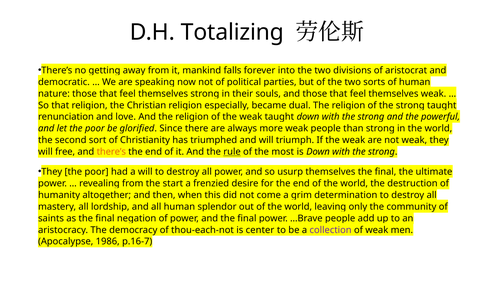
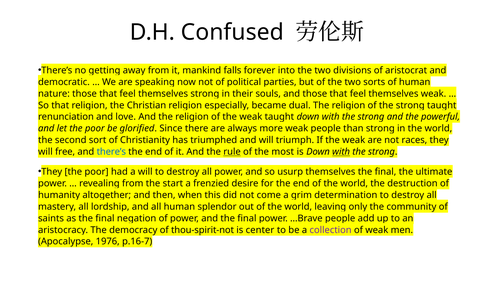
Totalizing: Totalizing -> Confused
weak at (414, 140): weak -> races
there’s at (111, 152) colour: orange -> blue
with at (341, 152) underline: none -> present
thou-each-not: thou-each-not -> thou-spirit-not
1986: 1986 -> 1976
